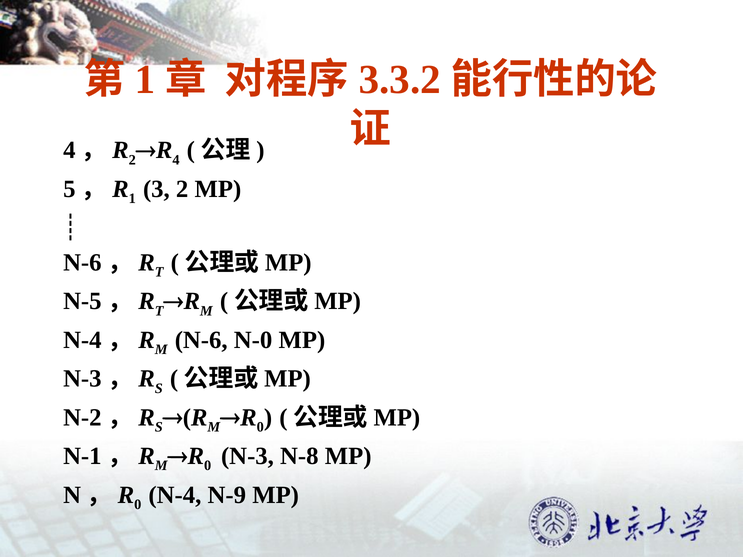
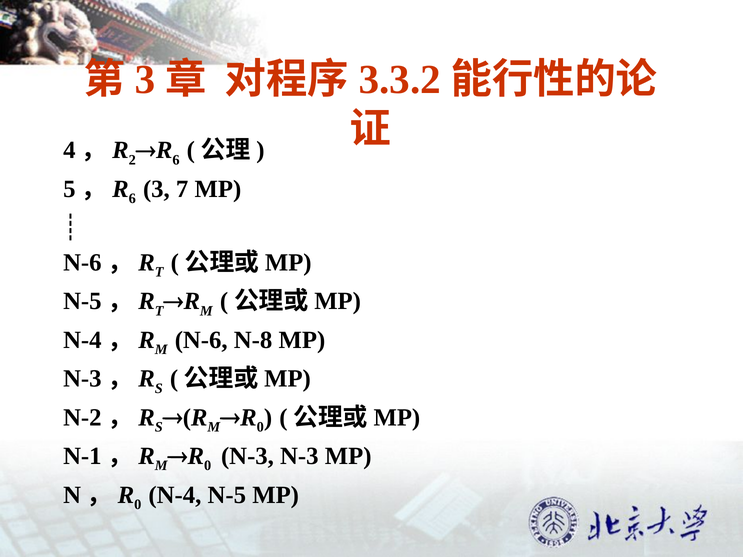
1 at (145, 80): 1 -> 3
4 at (176, 160): 4 -> 6
1 at (132, 199): 1 -> 6
3 2: 2 -> 7
N-0: N-0 -> N-8
N-3 N-8: N-8 -> N-3
N-9: N-9 -> N-5
